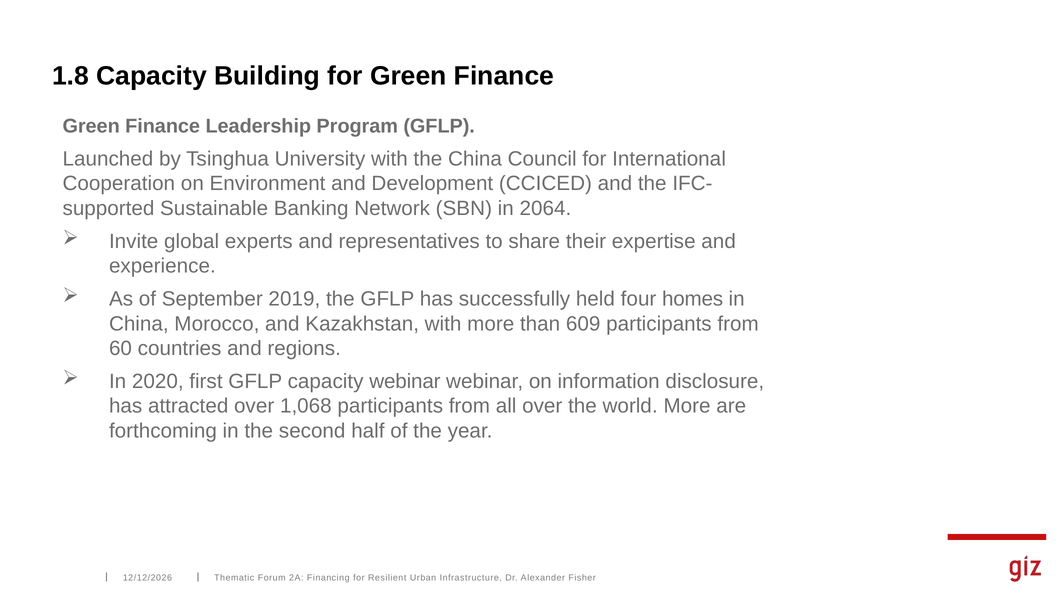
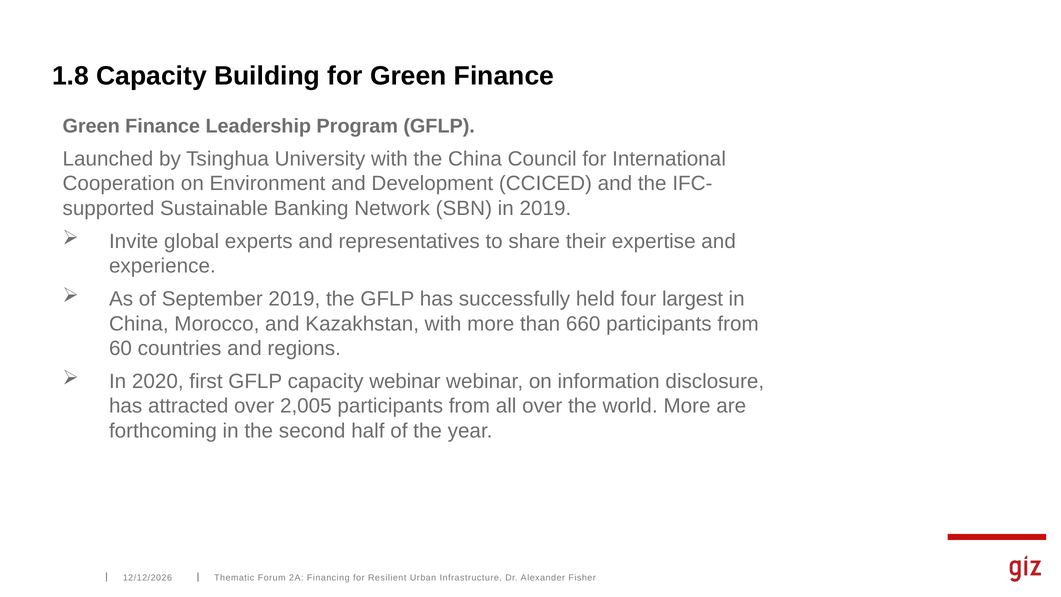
in 2064: 2064 -> 2019
homes: homes -> largest
609: 609 -> 660
1,068: 1,068 -> 2,005
